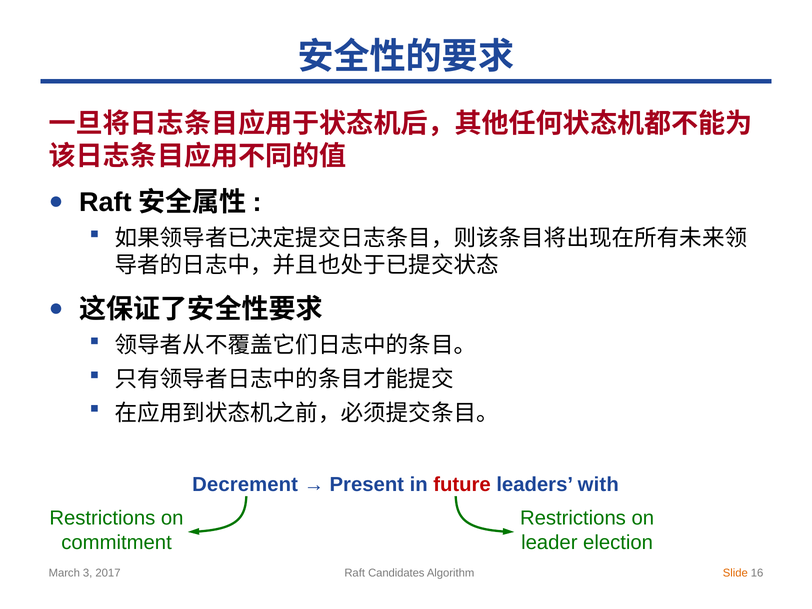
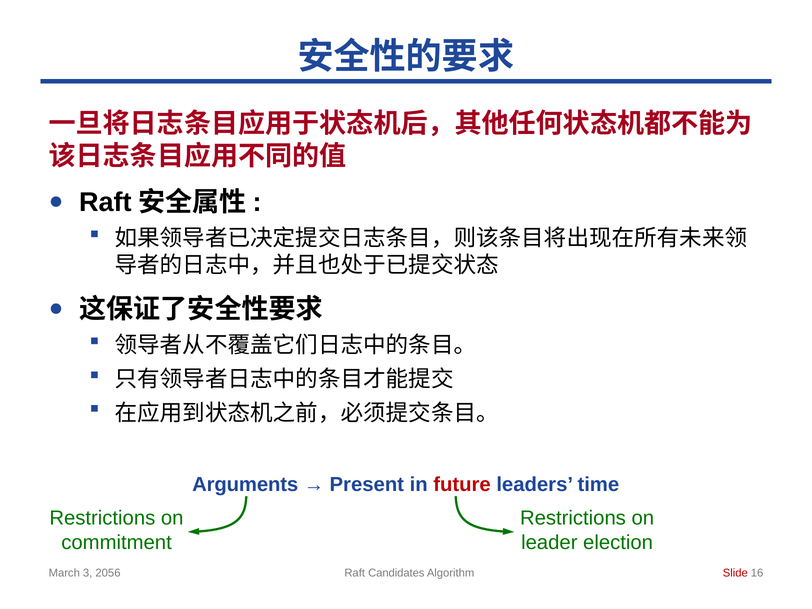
Decrement: Decrement -> Arguments
with: with -> time
2017: 2017 -> 2056
Slide colour: orange -> red
